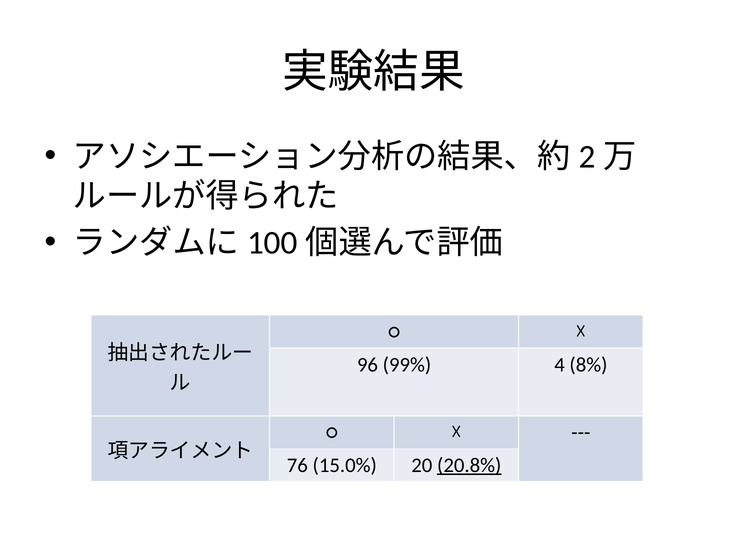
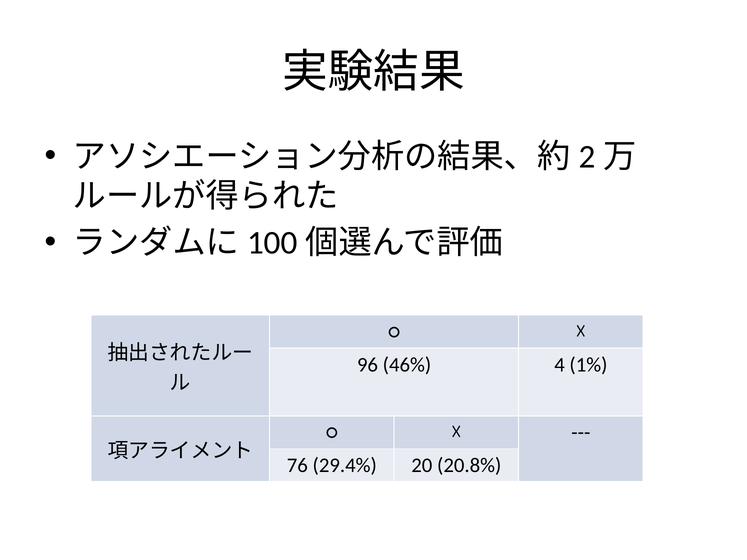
99%: 99% -> 46%
8%: 8% -> 1%
15.0%: 15.0% -> 29.4%
20.8% underline: present -> none
